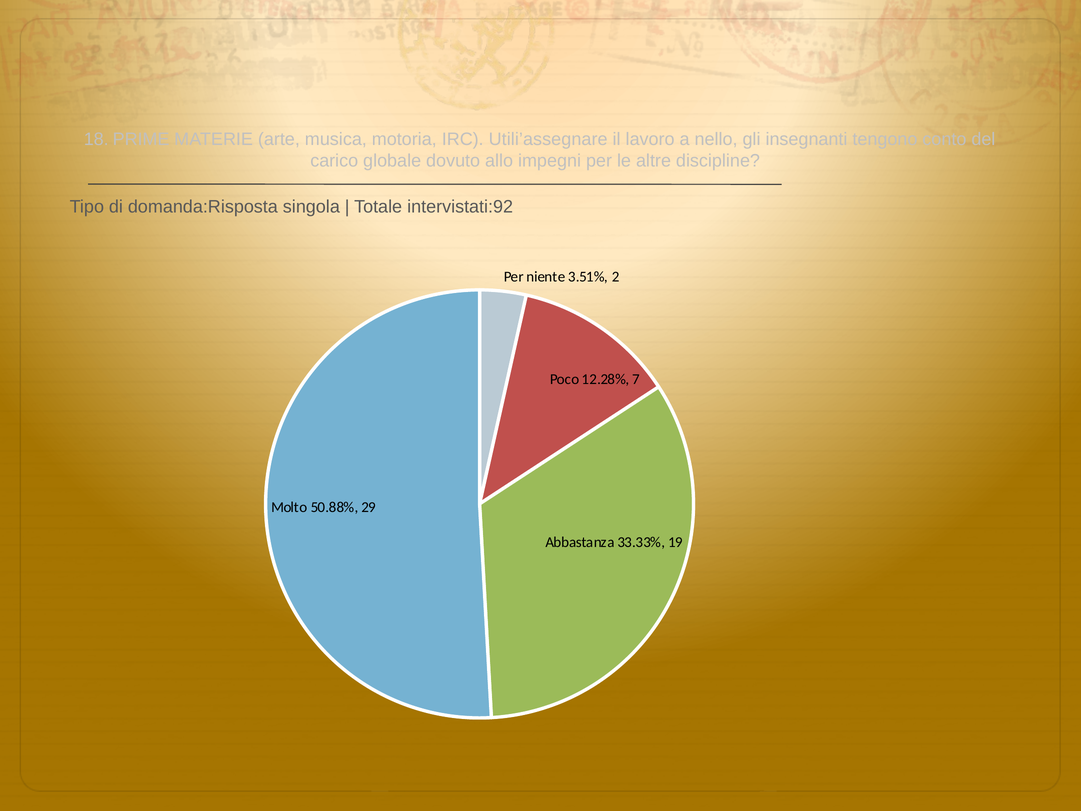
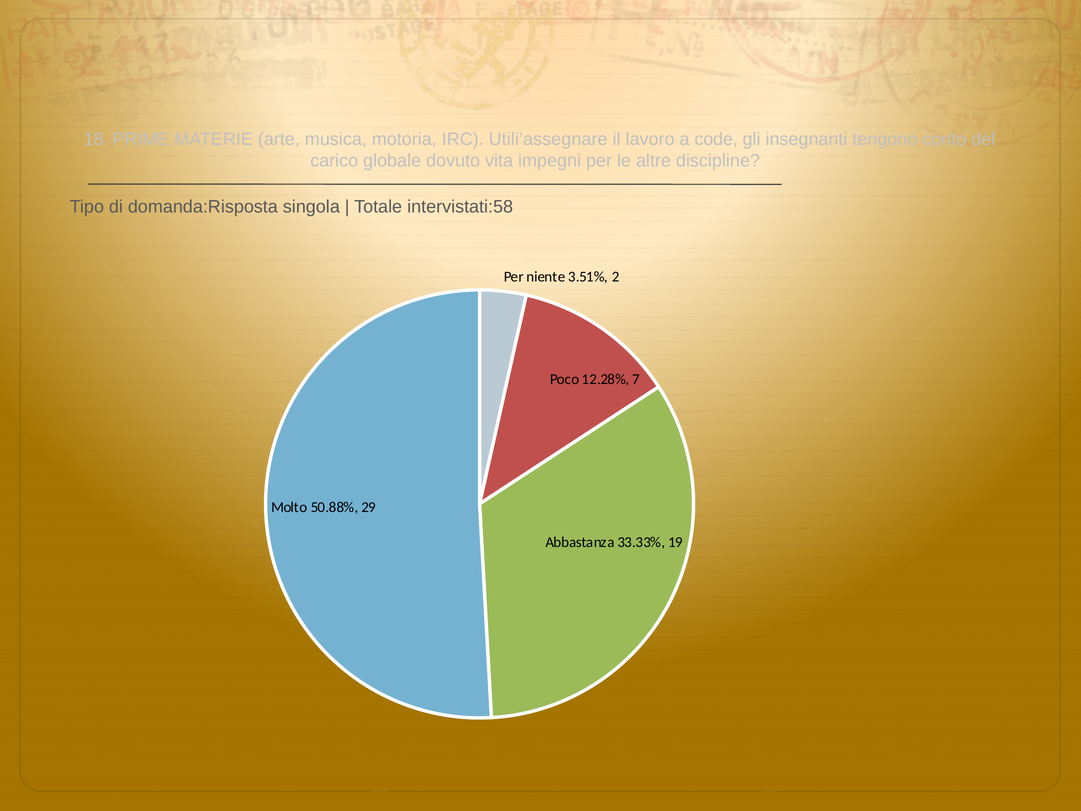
nello: nello -> code
allo: allo -> vita
intervistati:92: intervistati:92 -> intervistati:58
